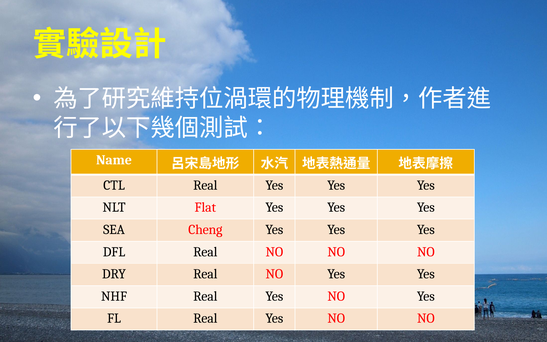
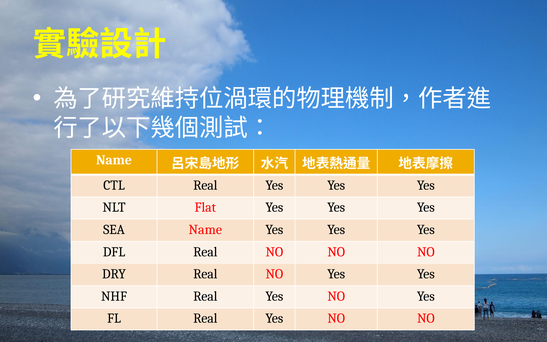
SEA Cheng: Cheng -> Name
